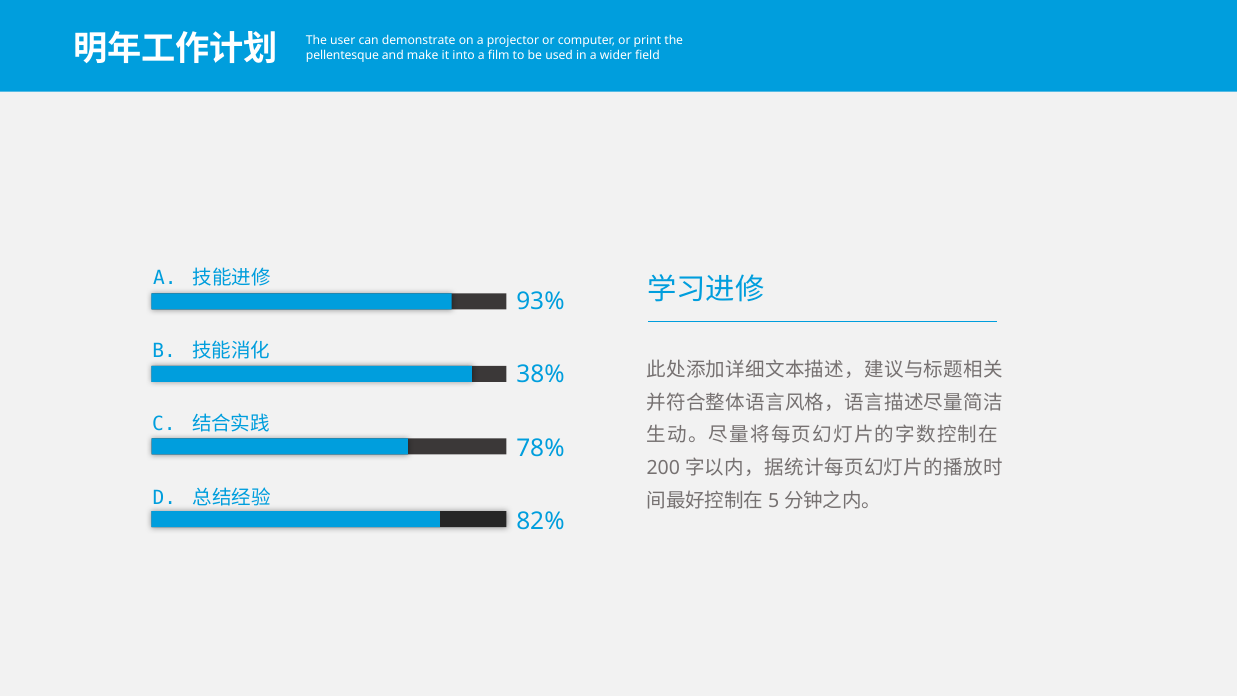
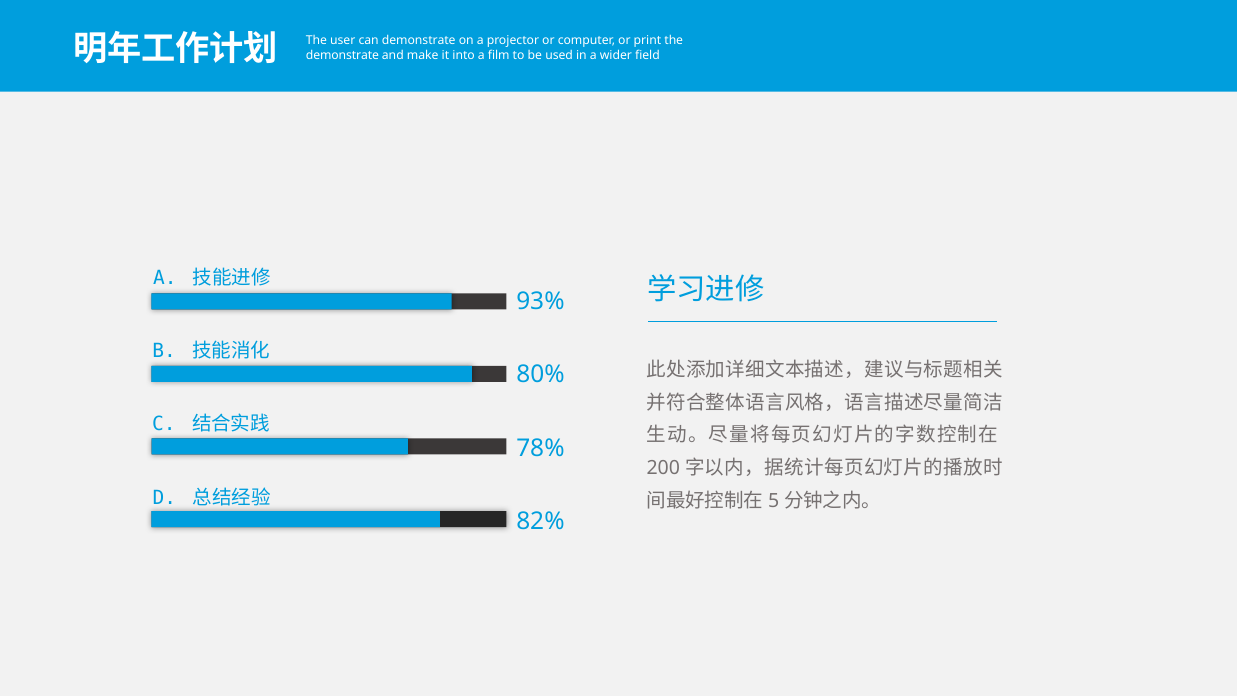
pellentesque at (342, 55): pellentesque -> demonstrate
38%: 38% -> 80%
